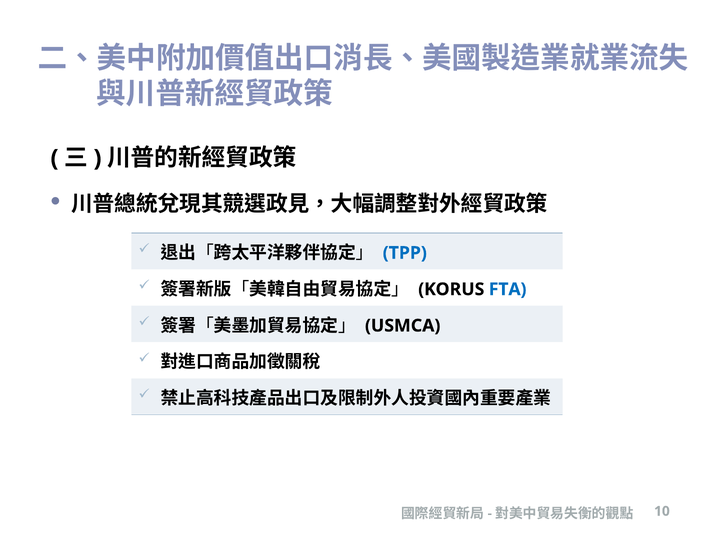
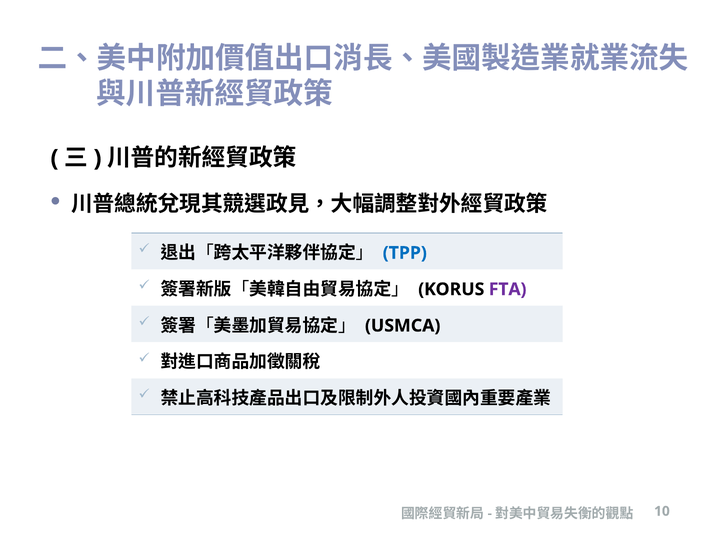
FTA colour: blue -> purple
